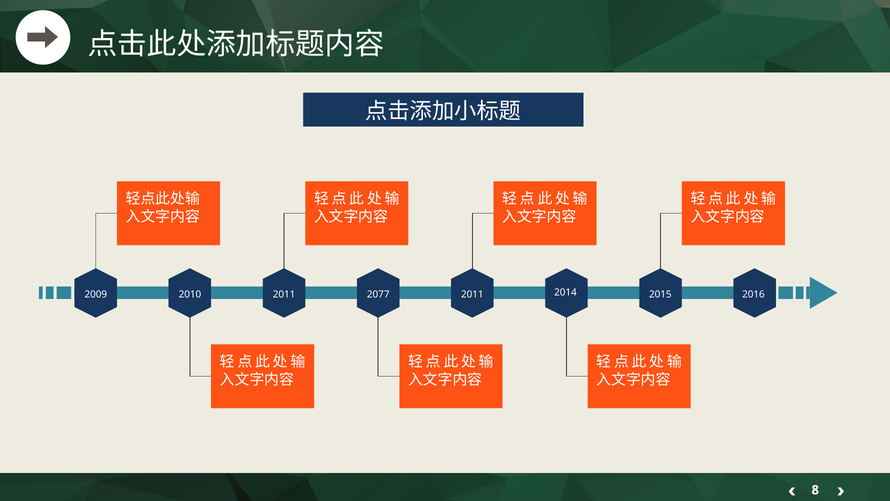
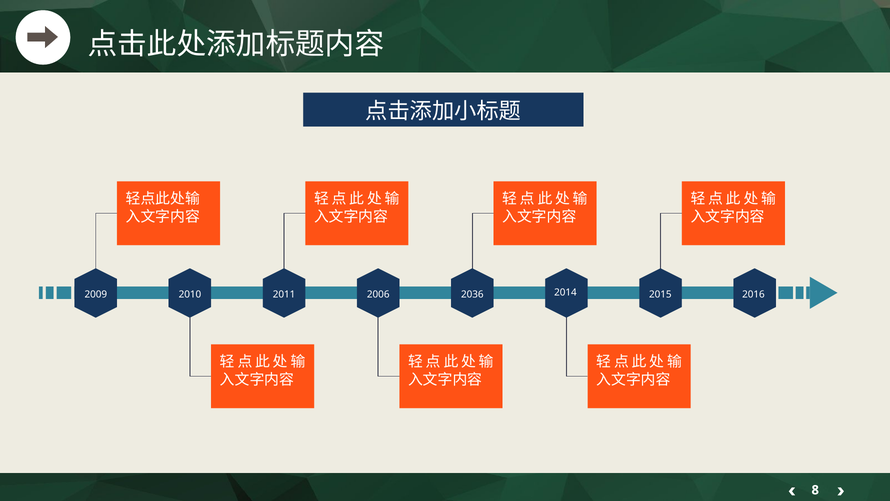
2077: 2077 -> 2006
2011 at (472, 294): 2011 -> 2036
